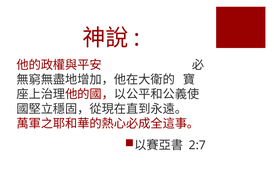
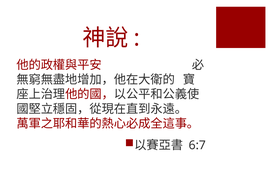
2:7: 2:7 -> 6:7
